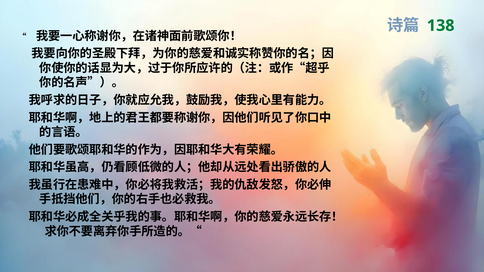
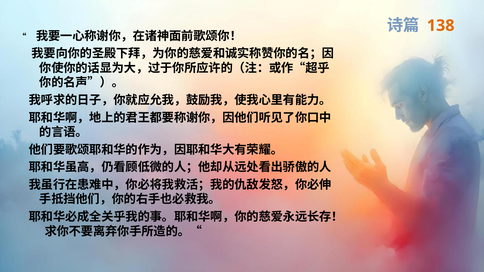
138 colour: green -> orange
